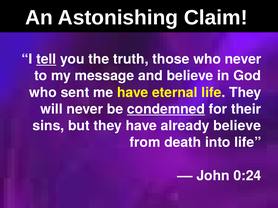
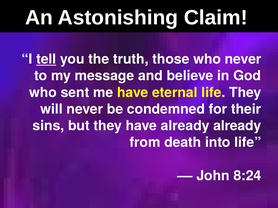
condemned underline: present -> none
already believe: believe -> already
0:24: 0:24 -> 8:24
